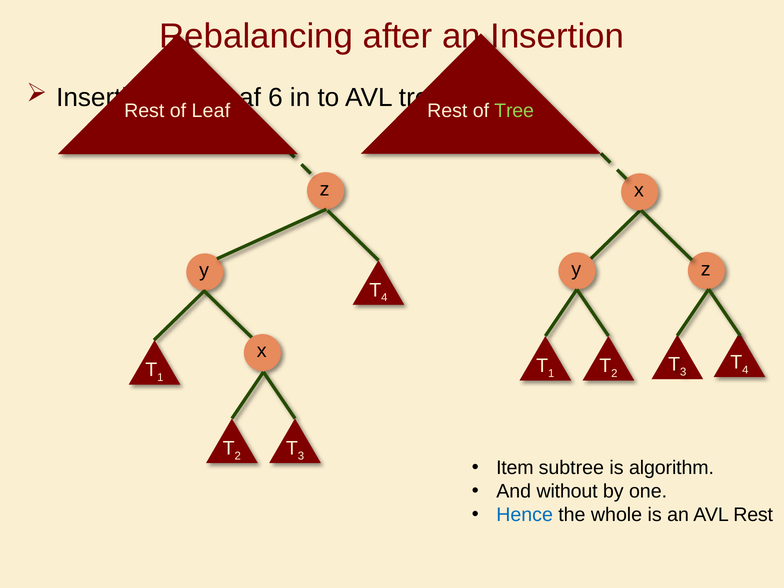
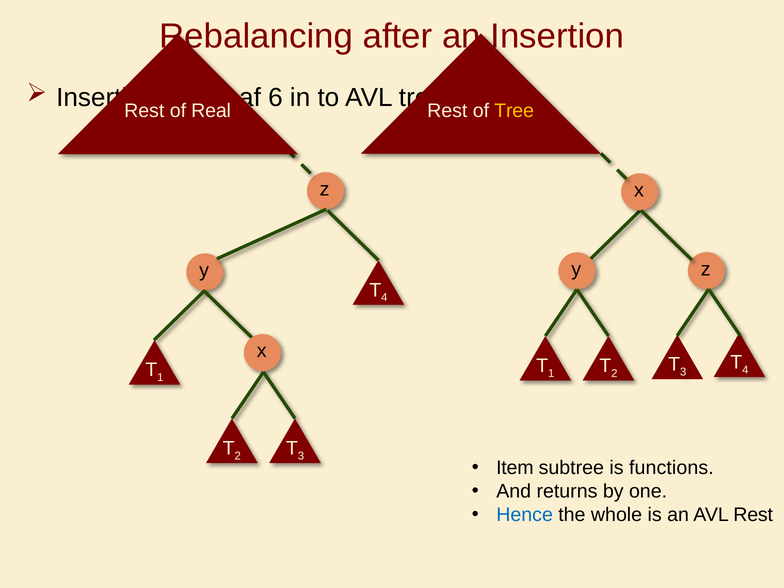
Leaf at (211, 111): Leaf -> Real
Tree at (514, 111) colour: light green -> yellow
algorithm: algorithm -> functions
without: without -> returns
